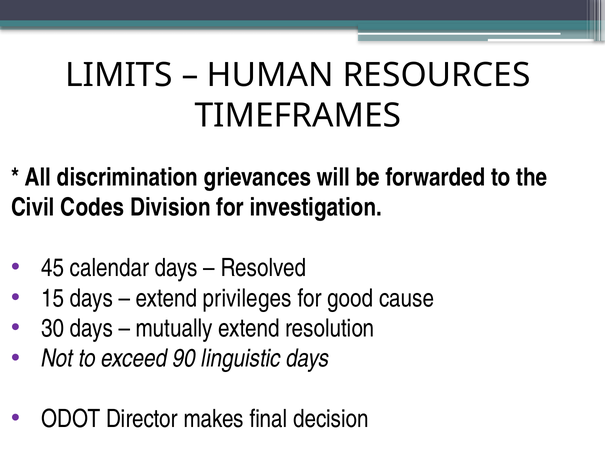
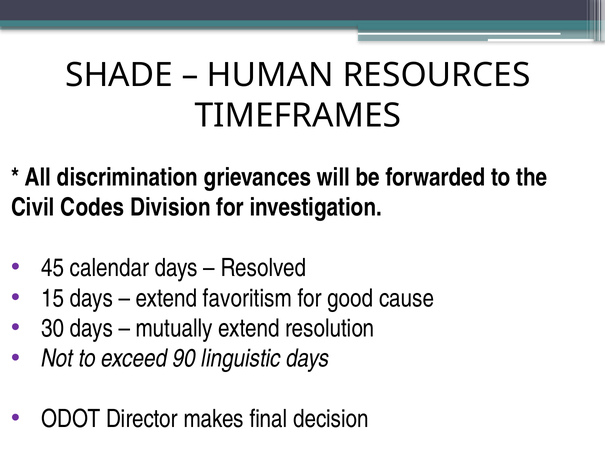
LIMITS: LIMITS -> SHADE
privileges: privileges -> favoritism
